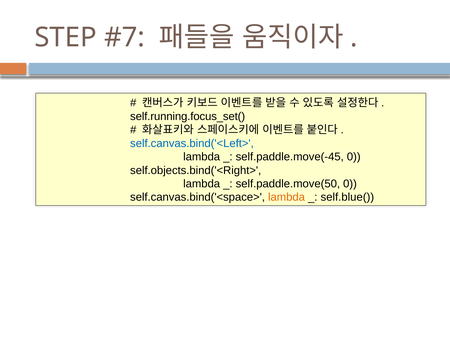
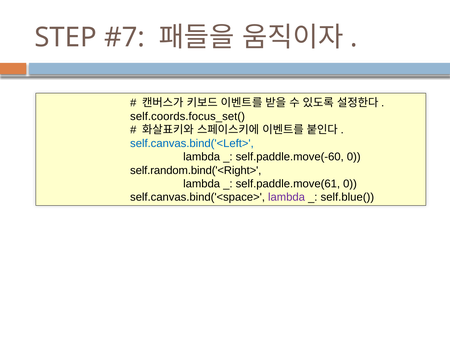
self.running.focus_set(: self.running.focus_set( -> self.coords.focus_set(
self.paddle.move(-45: self.paddle.move(-45 -> self.paddle.move(-60
self.objects.bind('<Right>: self.objects.bind('<Right> -> self.random.bind('<Right>
self.paddle.move(50: self.paddle.move(50 -> self.paddle.move(61
lambda at (287, 198) colour: orange -> purple
